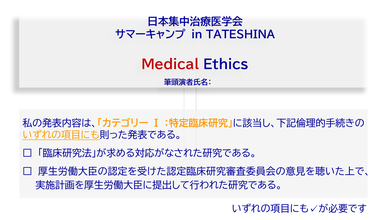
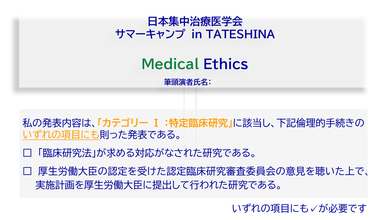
Medical colour: red -> green
